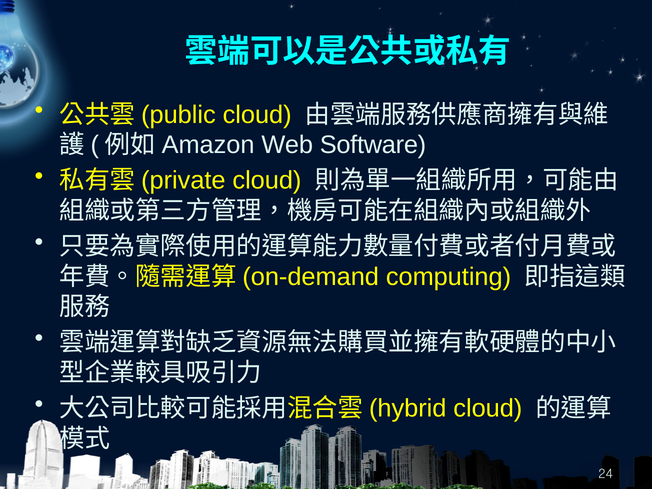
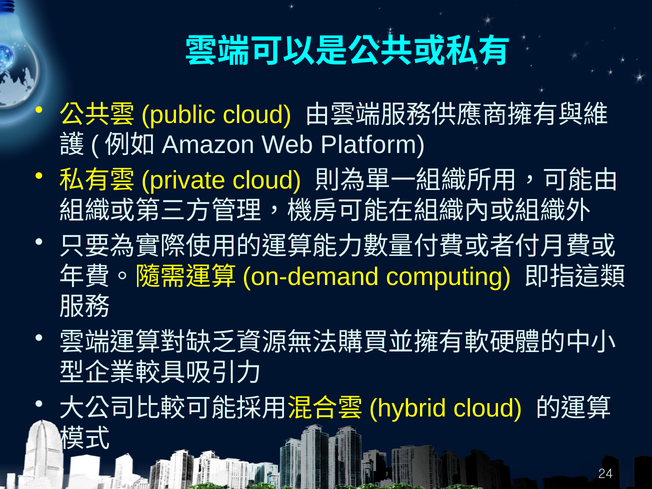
Software: Software -> Platform
